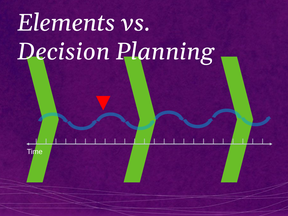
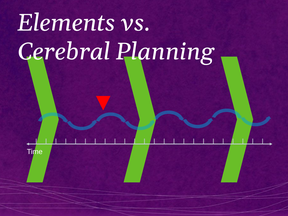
Decision: Decision -> Cerebral
